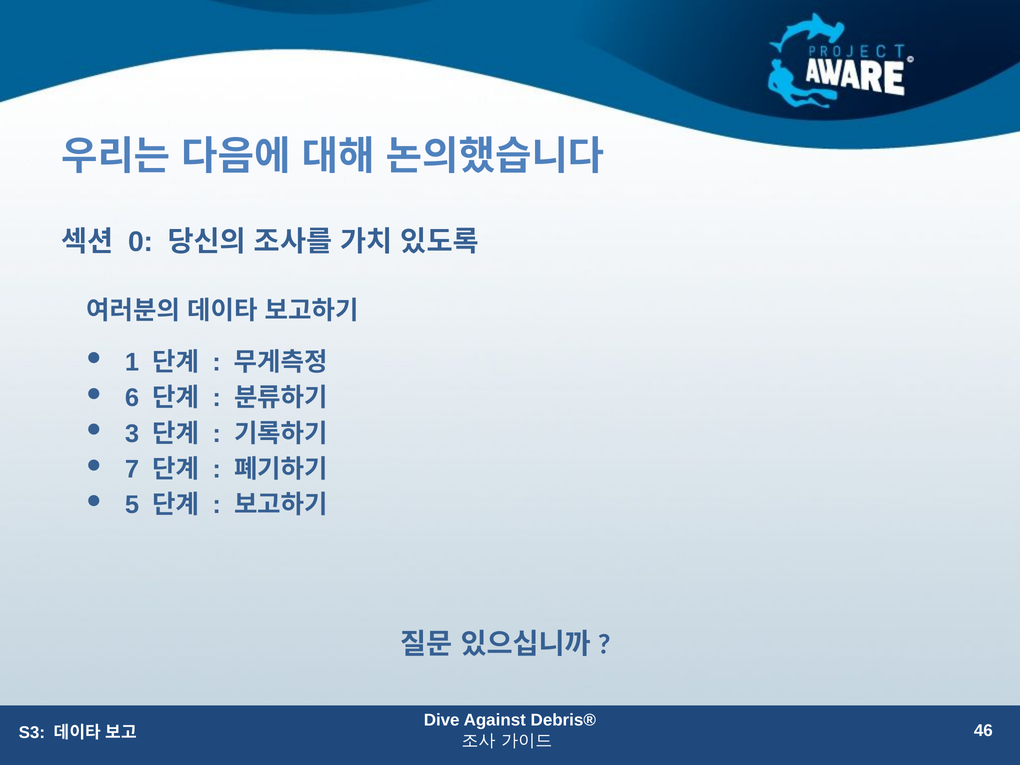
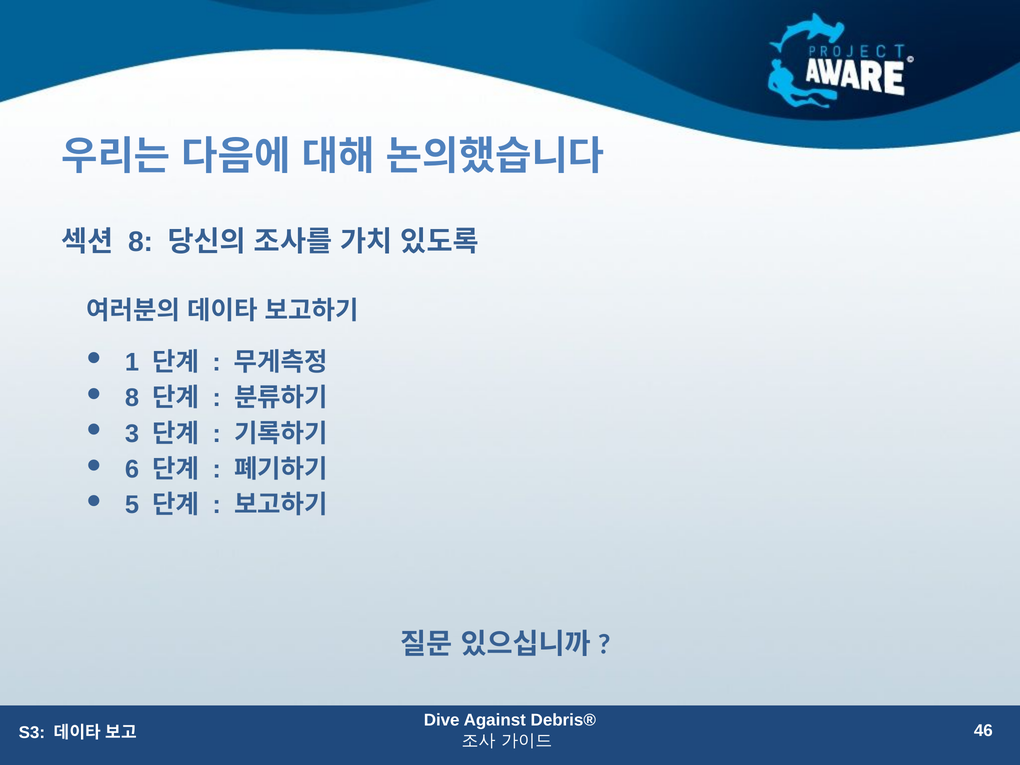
0 at (141, 242): 0 -> 8
6 at (132, 398): 6 -> 8
7: 7 -> 6
